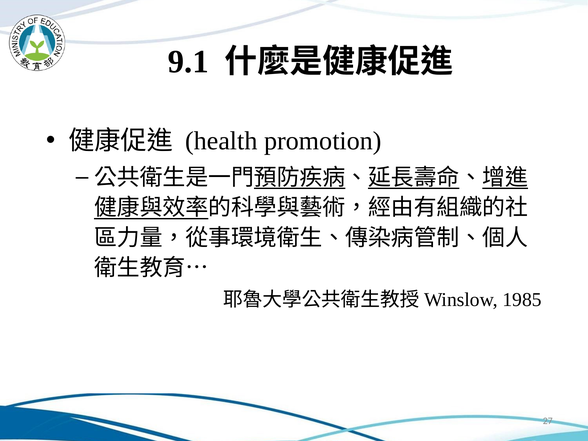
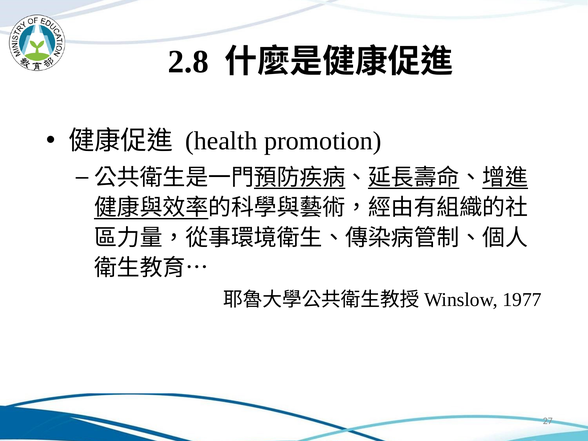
9.1: 9.1 -> 2.8
1985: 1985 -> 1977
